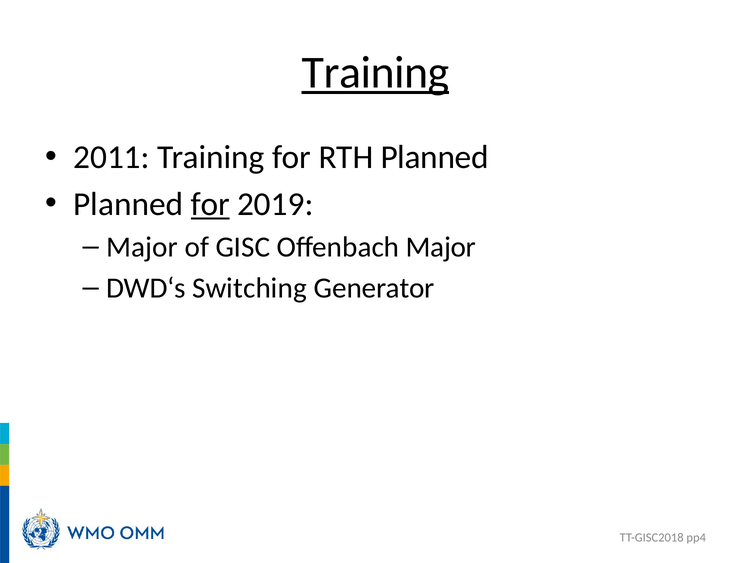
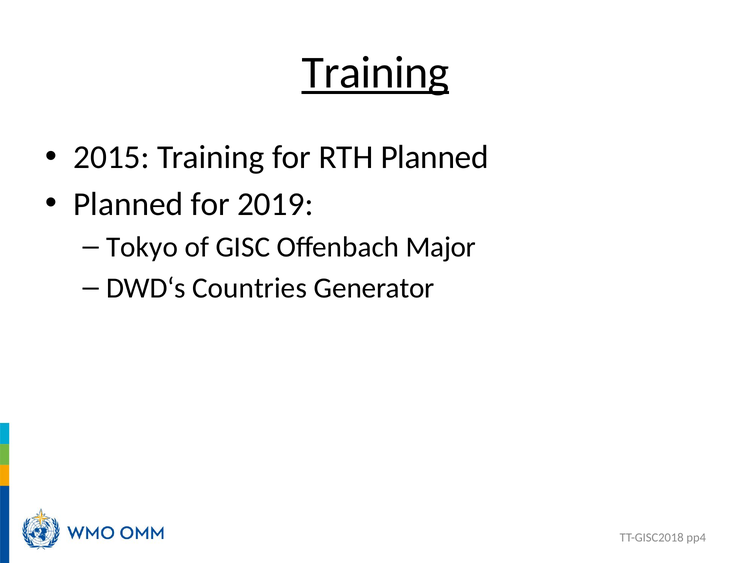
2011: 2011 -> 2015
for at (210, 204) underline: present -> none
Major at (142, 247): Major -> Tokyo
Switching: Switching -> Countries
